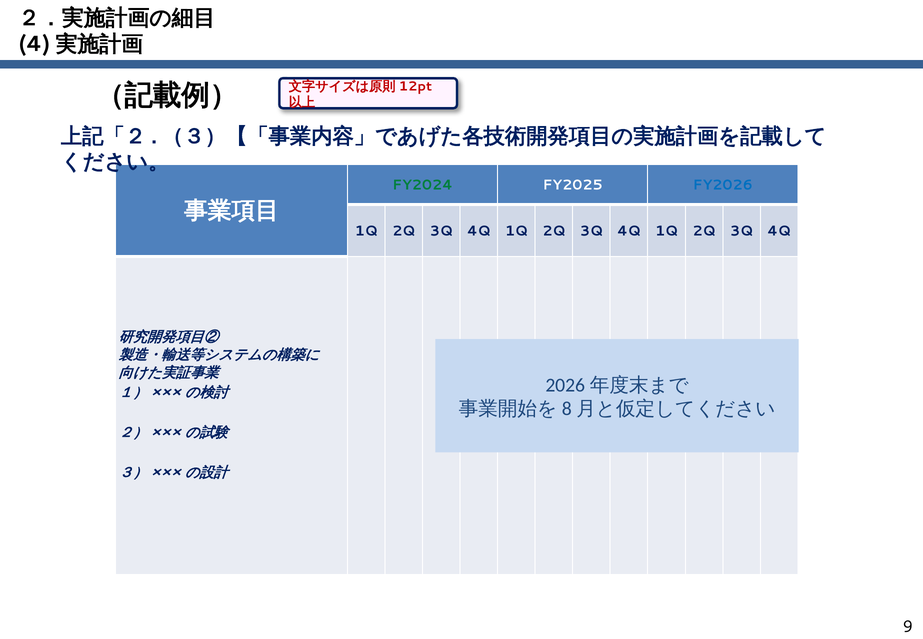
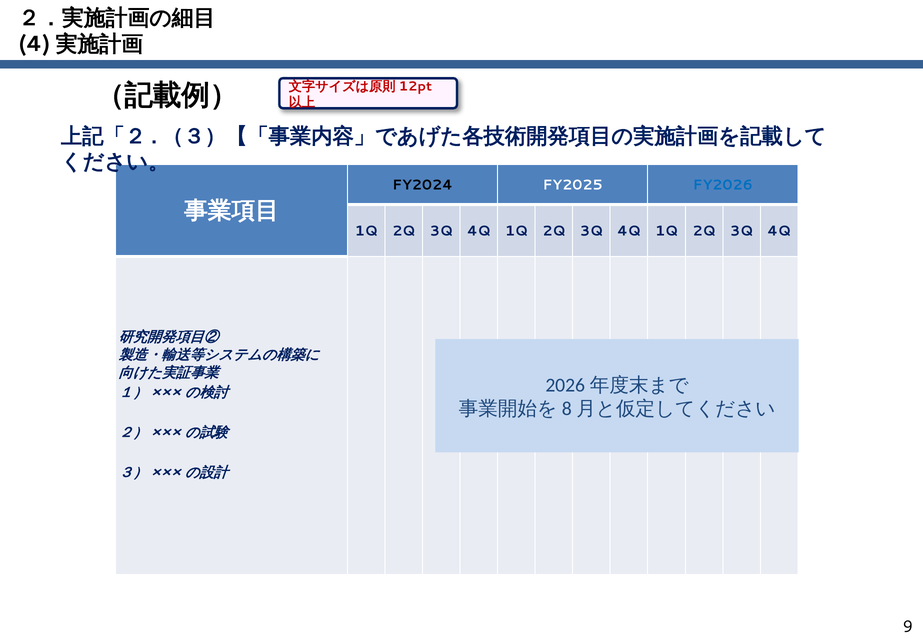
FY2024 colour: green -> black
